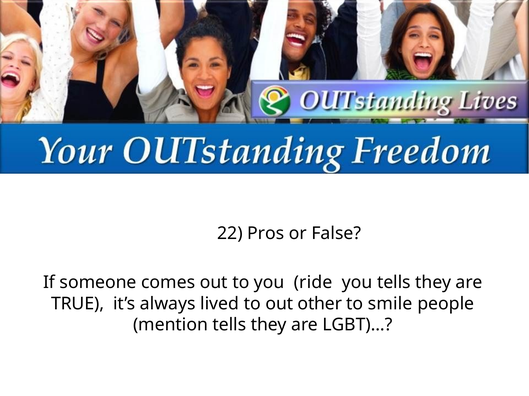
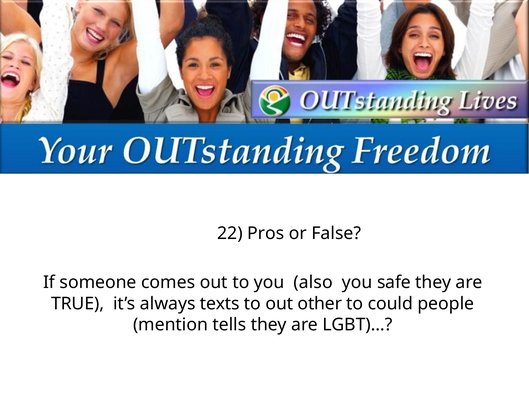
ride: ride -> also
you tells: tells -> safe
lived: lived -> texts
smile: smile -> could
